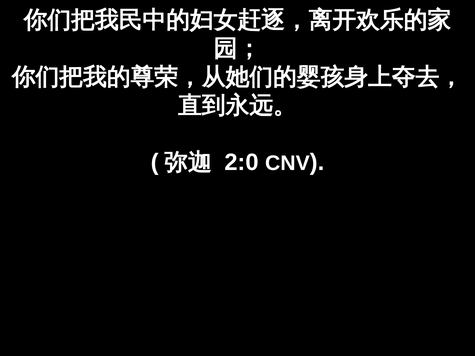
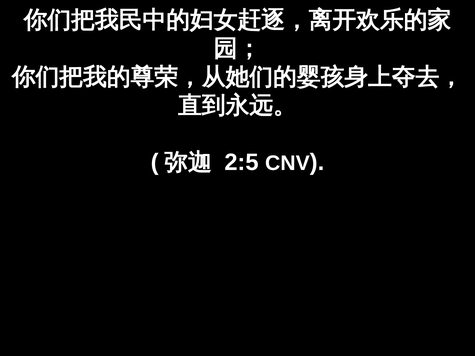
2:0: 2:0 -> 2:5
